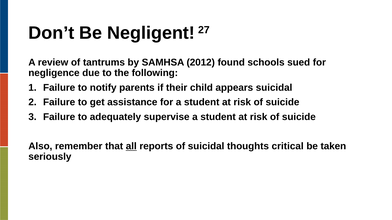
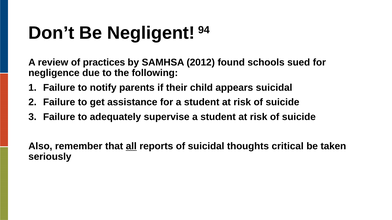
27: 27 -> 94
tantrums: tantrums -> practices
